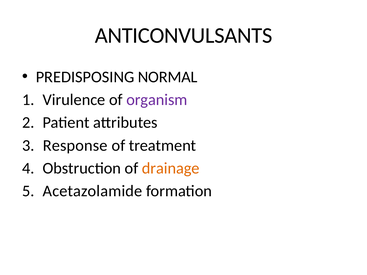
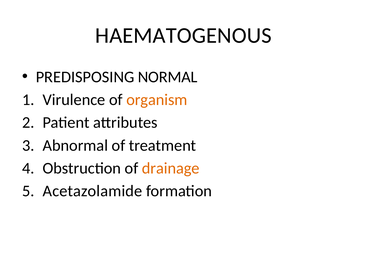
ANTICONVULSANTS: ANTICONVULSANTS -> HAEMATOGENOUS
organism colour: purple -> orange
Response: Response -> Abnormal
